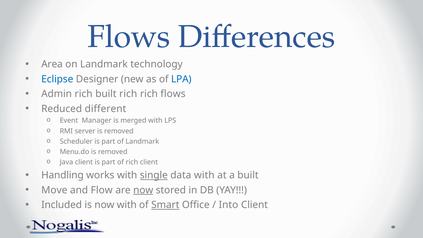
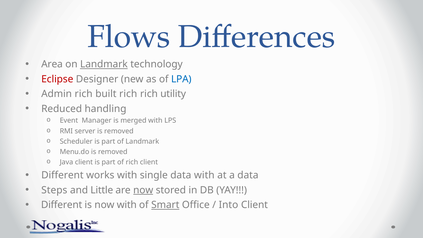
Landmark at (104, 64) underline: none -> present
Eclipse colour: blue -> red
rich flows: flows -> utility
different: different -> handling
Handling at (62, 175): Handling -> Different
single underline: present -> none
a built: built -> data
Move: Move -> Steps
Flow: Flow -> Little
Included at (62, 205): Included -> Different
